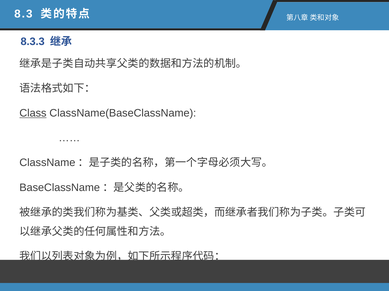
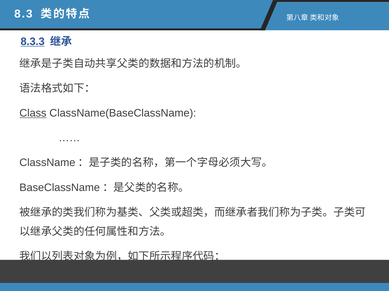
8.3.3 underline: none -> present
